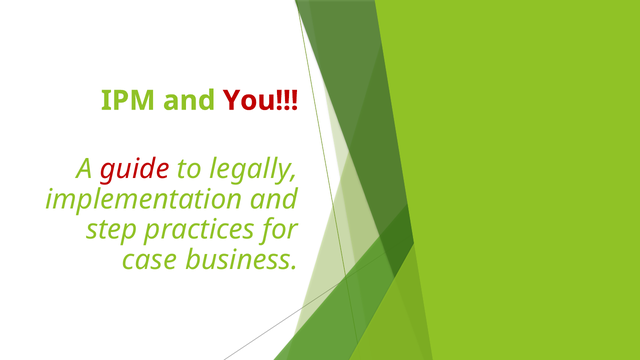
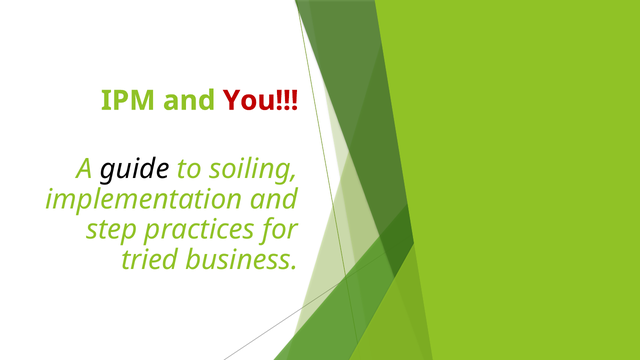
guide colour: red -> black
legally: legally -> soiling
case: case -> tried
